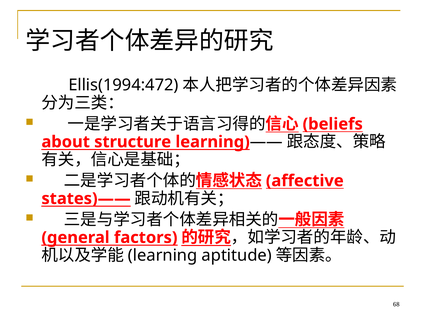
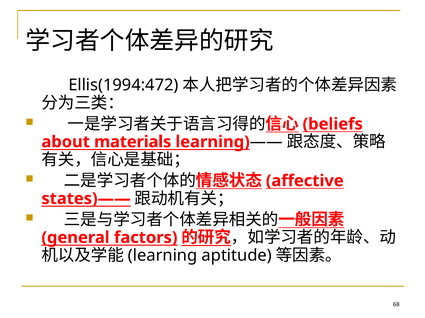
structure: structure -> materials
